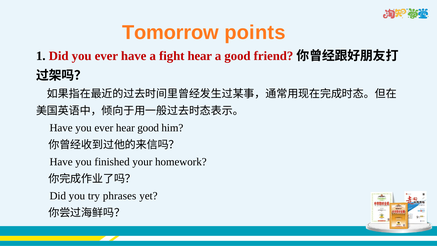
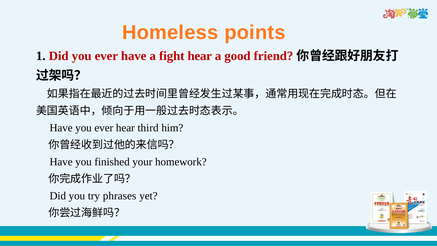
Tomorrow: Tomorrow -> Homeless
hear good: good -> third
